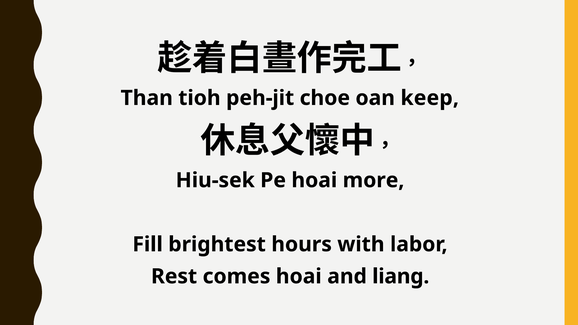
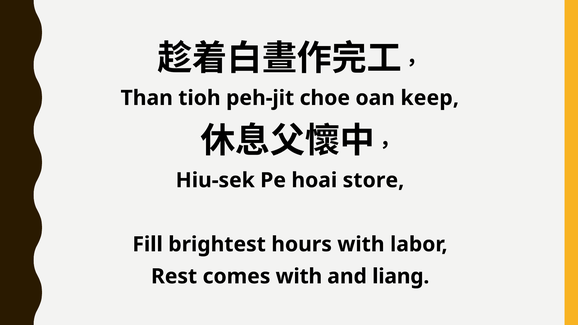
more: more -> store
comes hoai: hoai -> with
